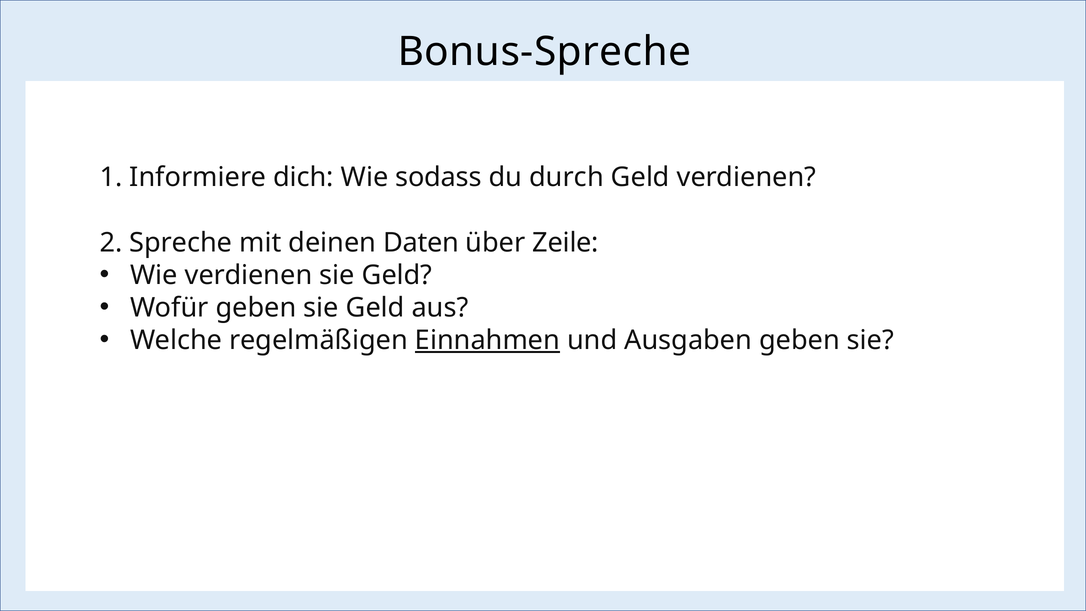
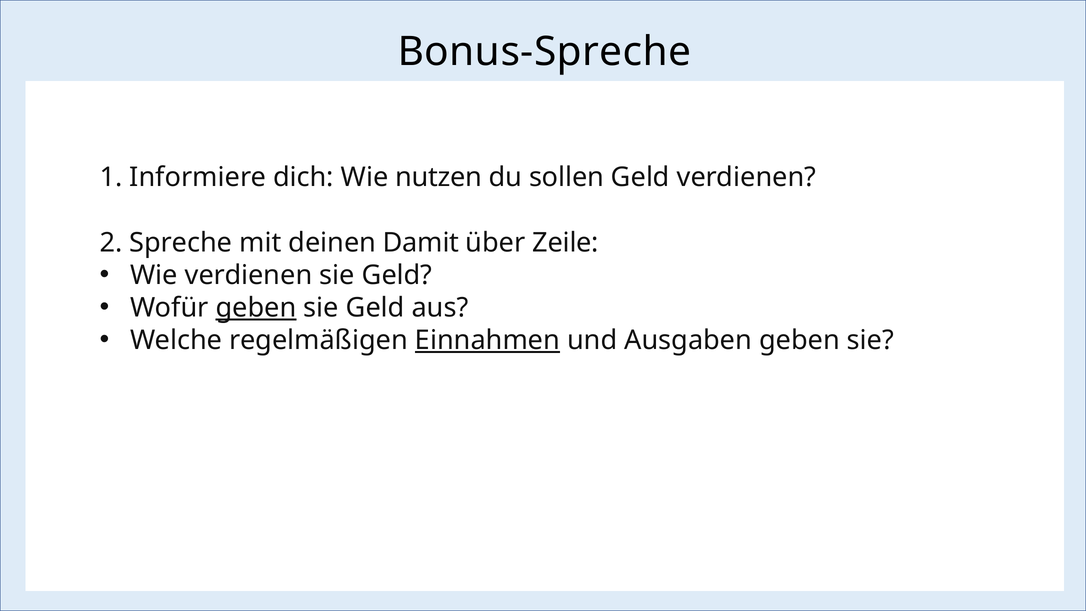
sodass: sodass -> nutzen
durch: durch -> sollen
Daten: Daten -> Damit
geben at (256, 308) underline: none -> present
